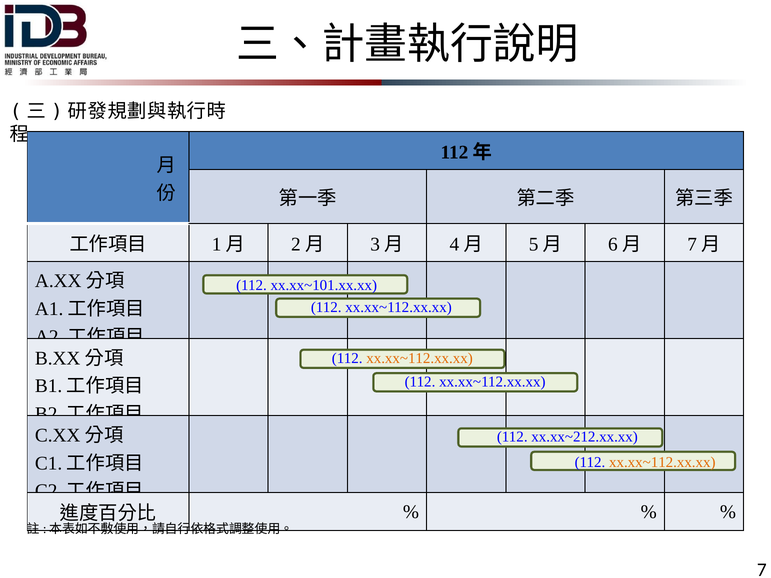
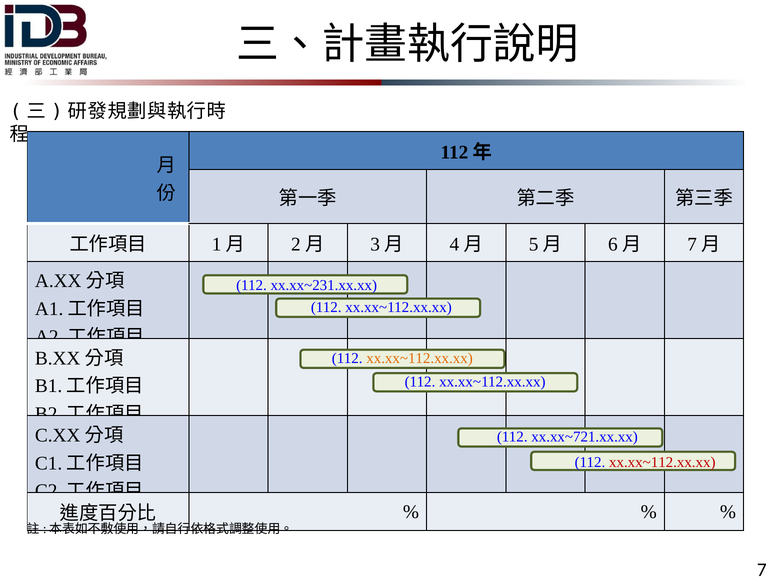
xx.xx~101.xx.xx: xx.xx~101.xx.xx -> xx.xx~231.xx.xx
xx.xx~212.xx.xx: xx.xx~212.xx.xx -> xx.xx~721.xx.xx
xx.xx~112.xx.xx at (662, 463) colour: orange -> red
